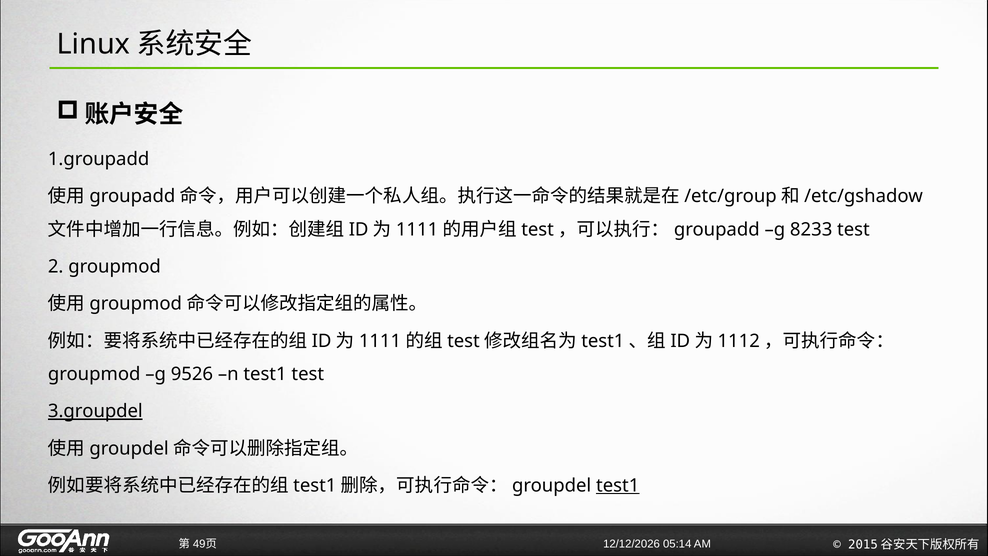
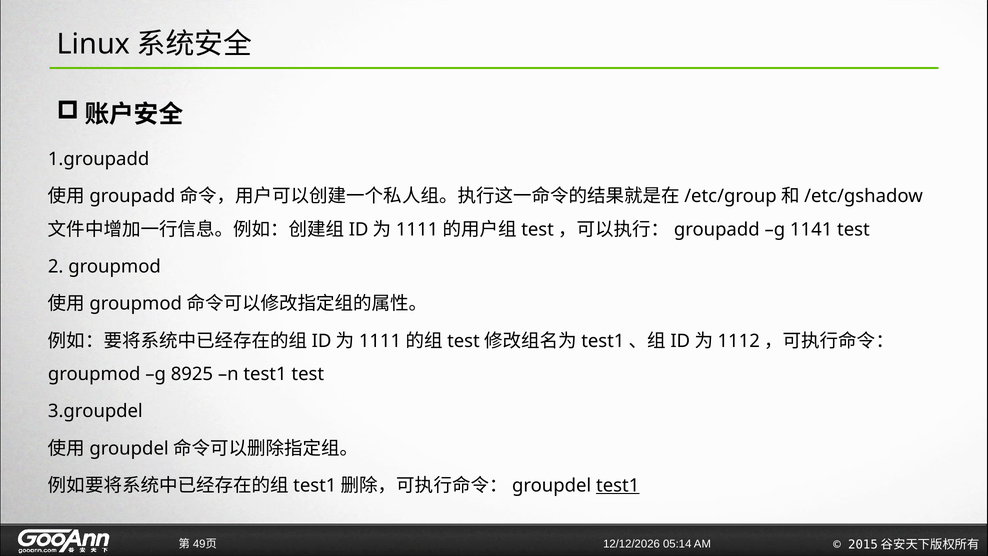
8233: 8233 -> 1141
9526: 9526 -> 8925
3.groupdel underline: present -> none
